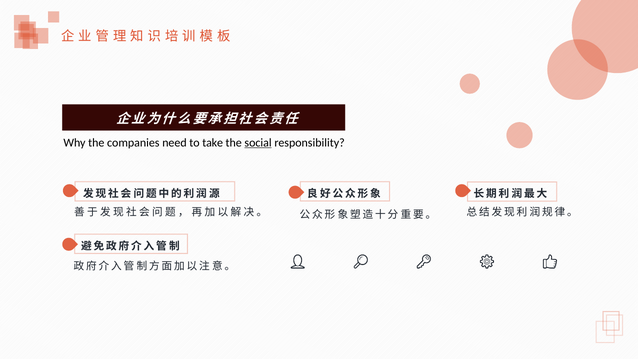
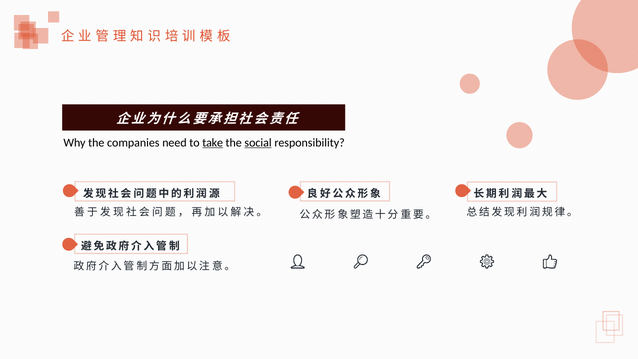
take underline: none -> present
